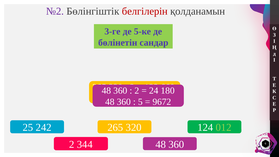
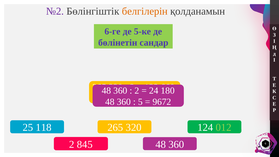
белгілерін colour: red -> orange
3-ге: 3-ге -> 6-ге
242: 242 -> 118
344: 344 -> 845
